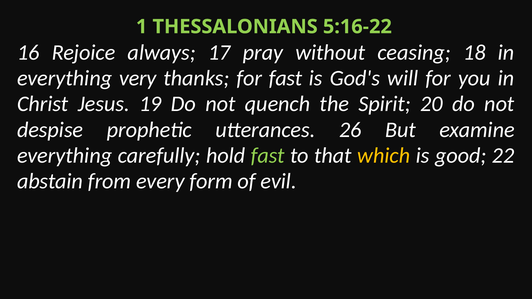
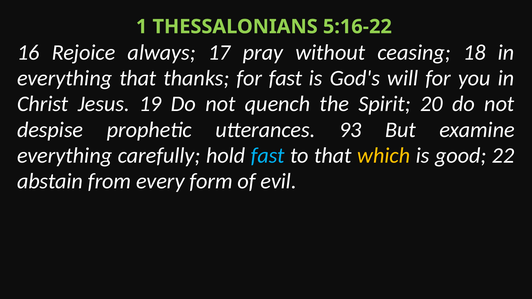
everything very: very -> that
26: 26 -> 93
fast at (268, 156) colour: light green -> light blue
